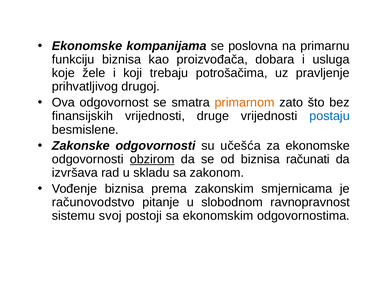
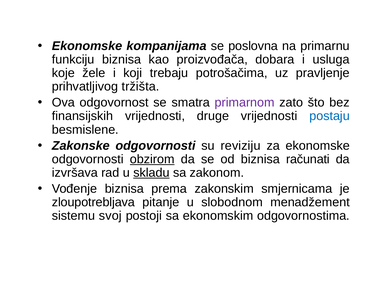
drugoj: drugoj -> tržišta
primarnom colour: orange -> purple
učešća: učešća -> reviziju
skladu underline: none -> present
računovodstvo: računovodstvo -> zloupotrebljava
ravnopravnost: ravnopravnost -> menadžement
